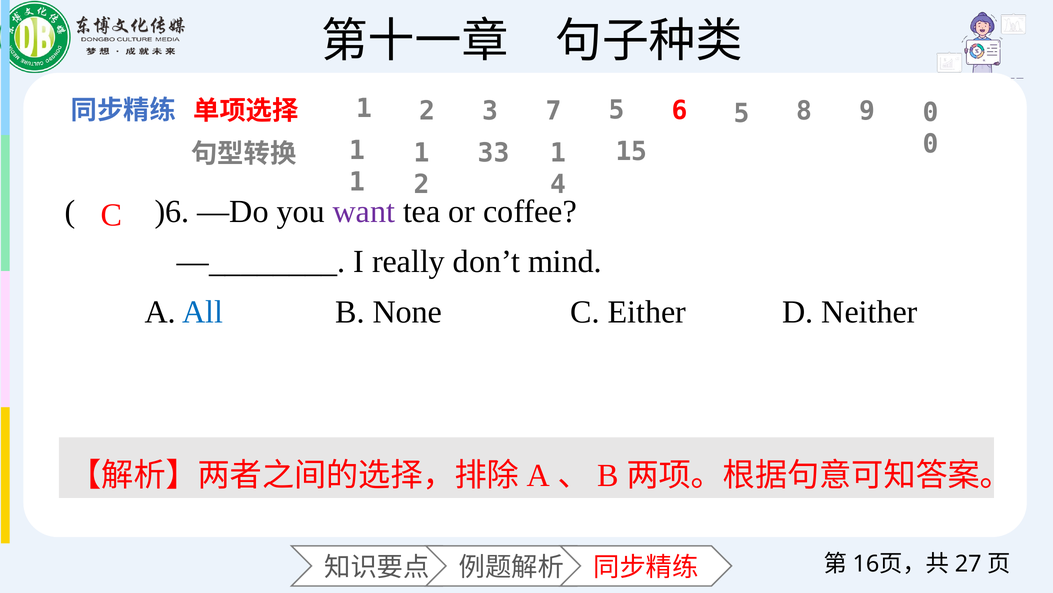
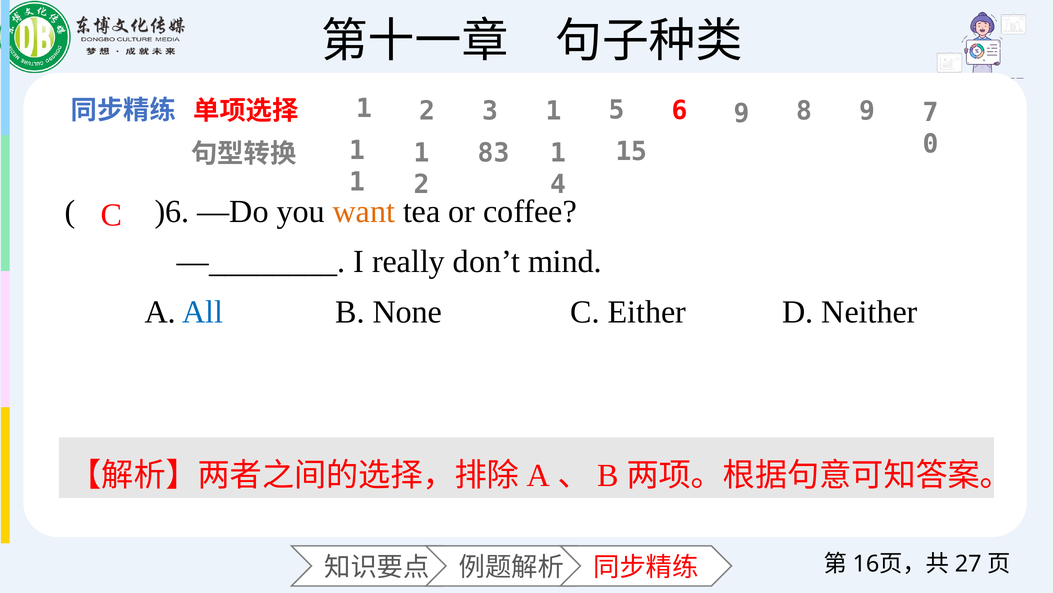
7 at (553, 111): 7 -> 1
6 5: 5 -> 9
9 0: 0 -> 7
33: 33 -> 83
want colour: purple -> orange
